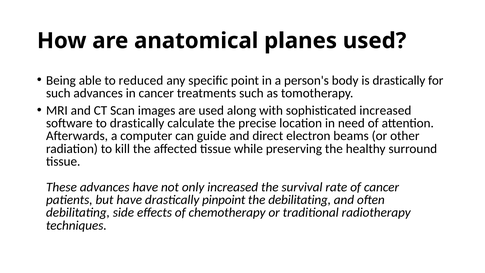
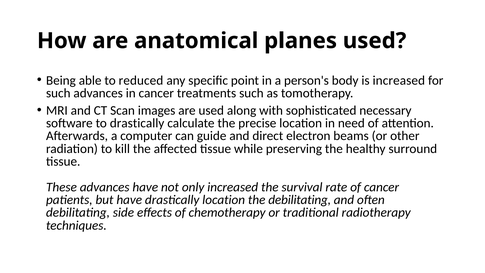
is drastically: drastically -> increased
sophisticated increased: increased -> necessary
drastically pinpoint: pinpoint -> location
